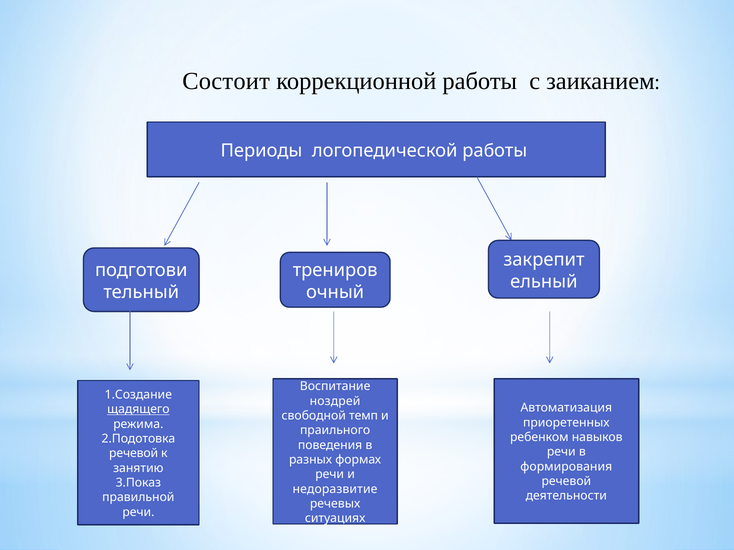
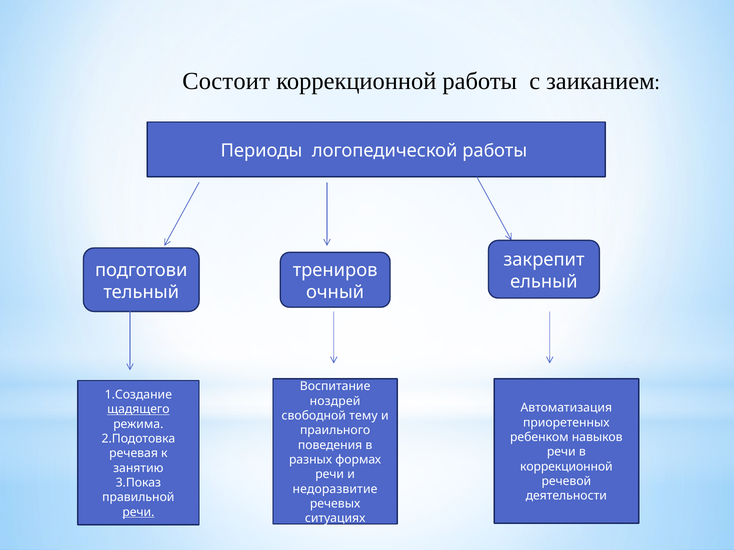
темп: темп -> тему
речевой at (134, 454): речевой -> речевая
формирования at (566, 467): формирования -> коррекционной
речи at (138, 513) underline: none -> present
